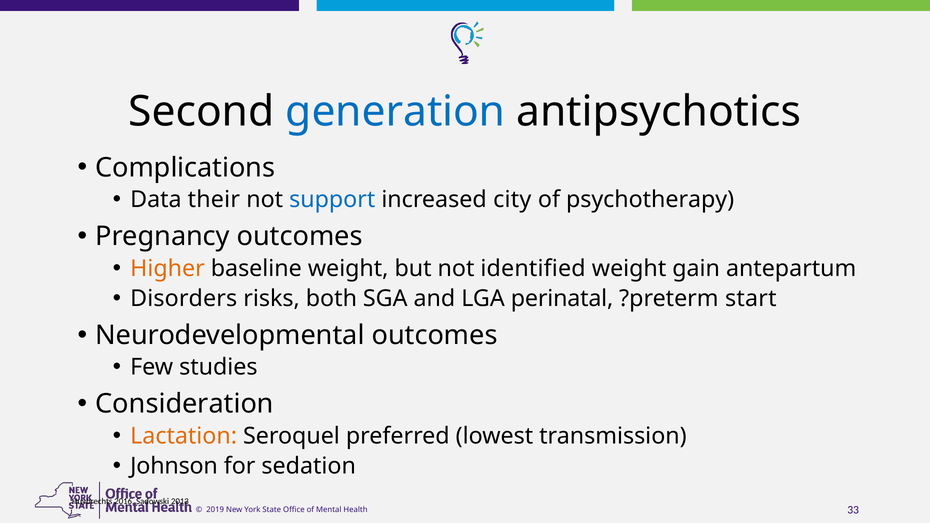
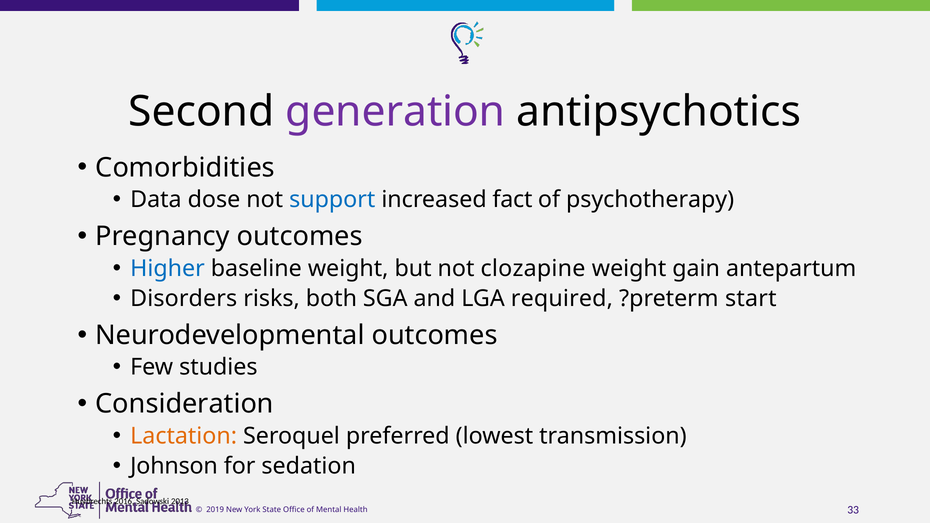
generation colour: blue -> purple
Complications: Complications -> Comorbidities
their: their -> dose
city: city -> fact
Higher colour: orange -> blue
identified: identified -> clozapine
perinatal: perinatal -> required
